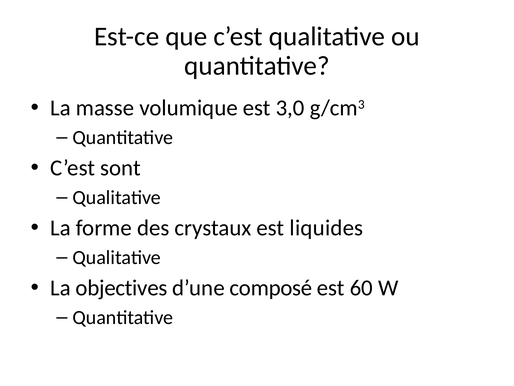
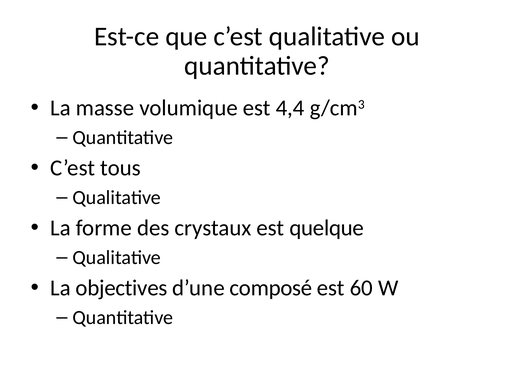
3,0: 3,0 -> 4,4
sont: sont -> tous
liquides: liquides -> quelque
